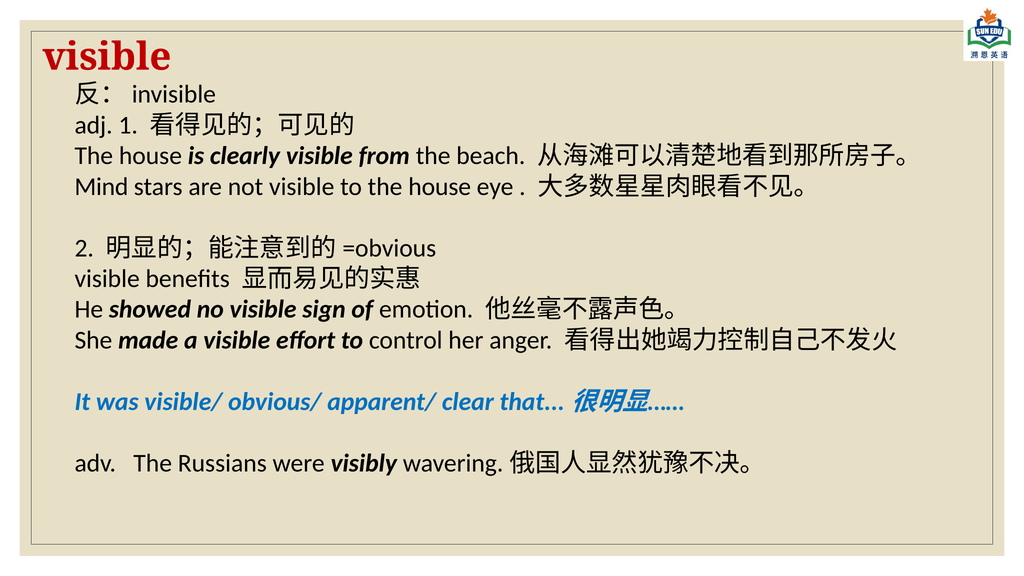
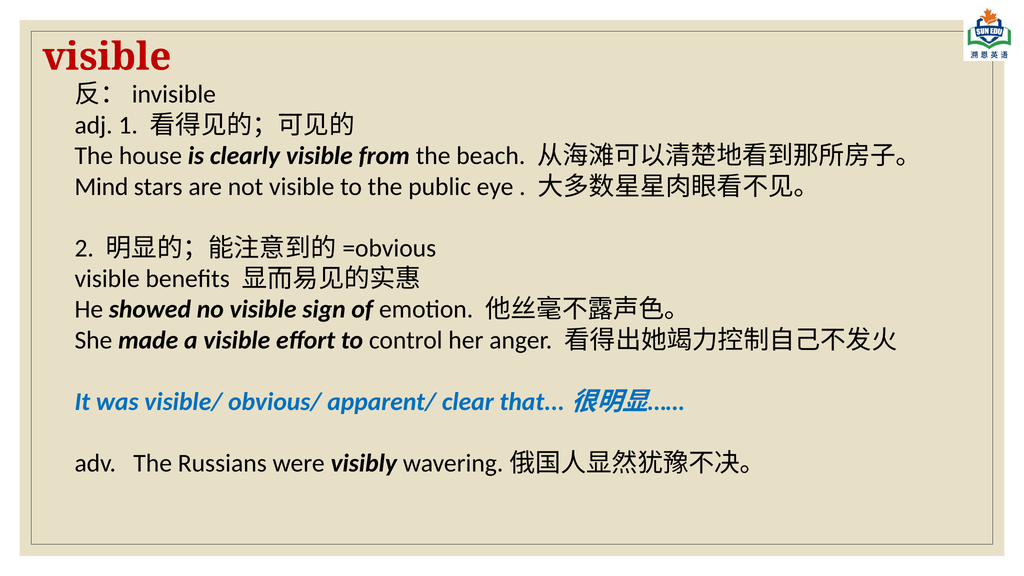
to the house: house -> public
